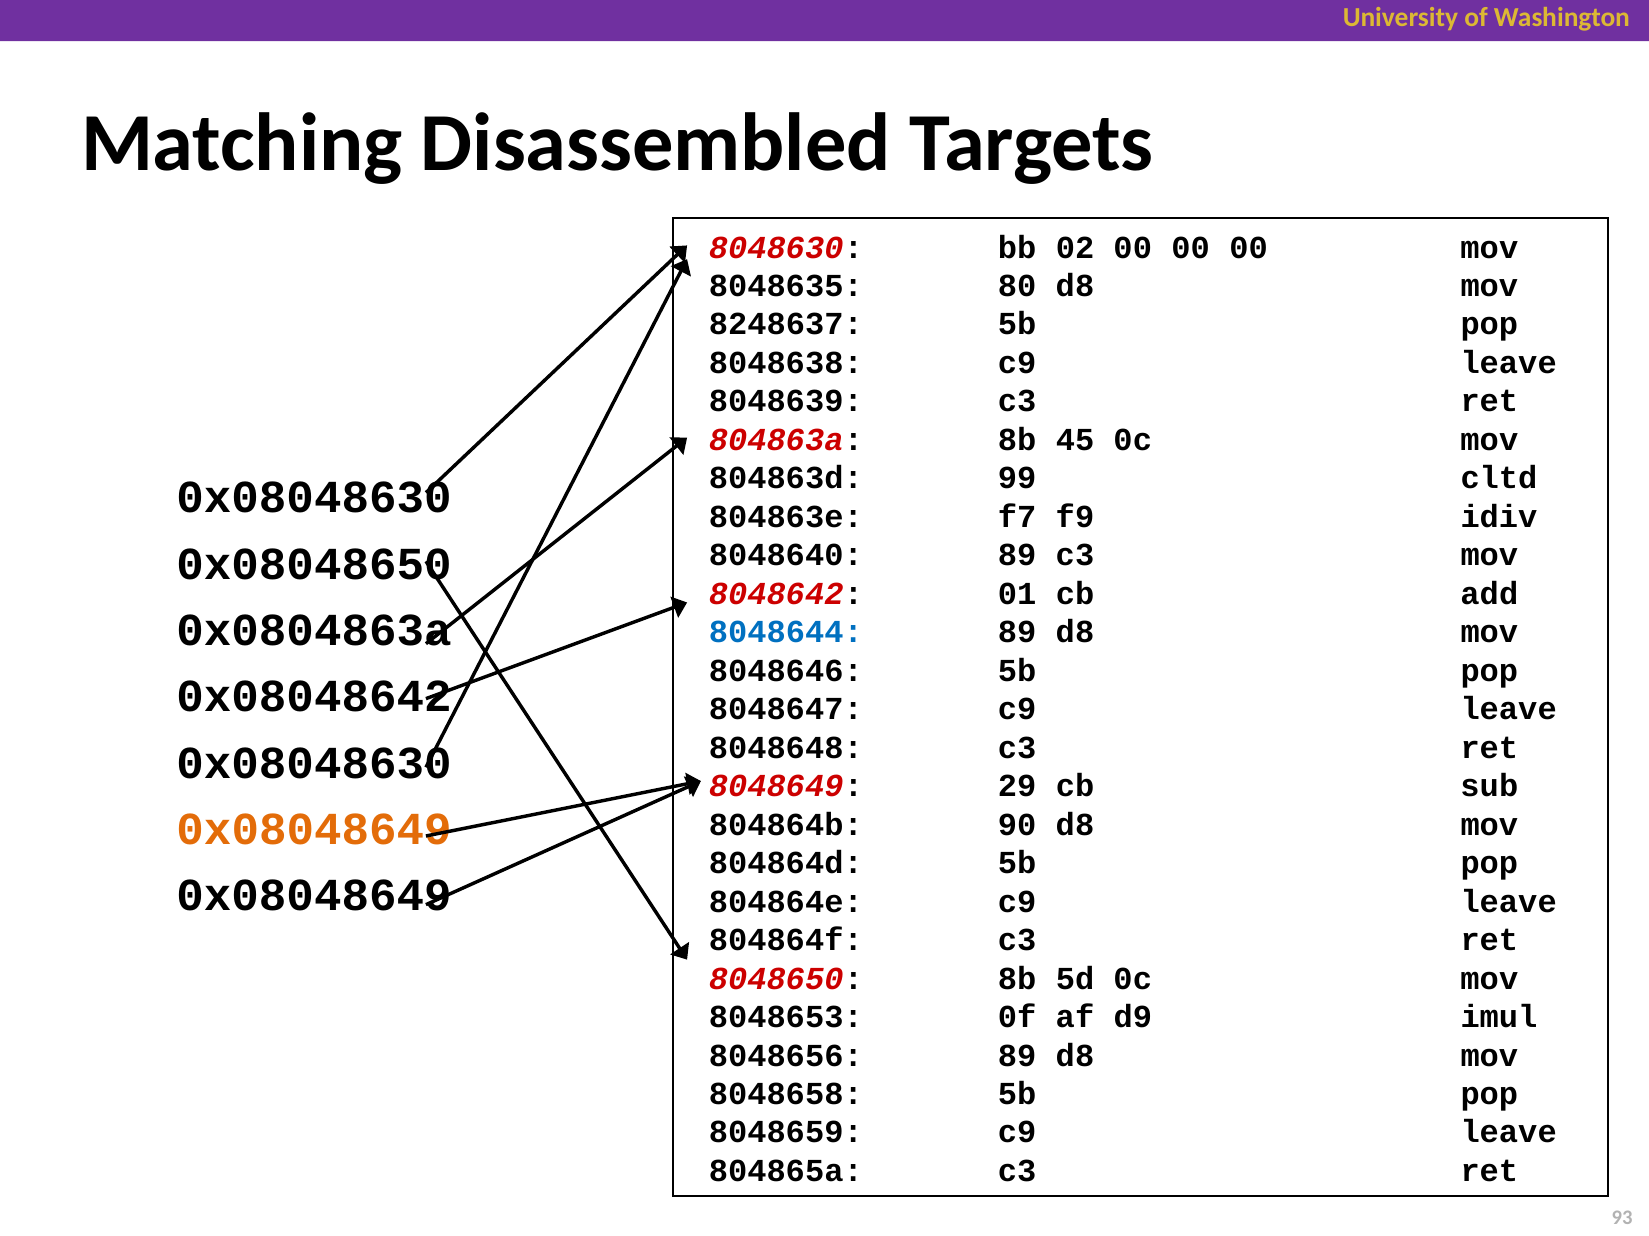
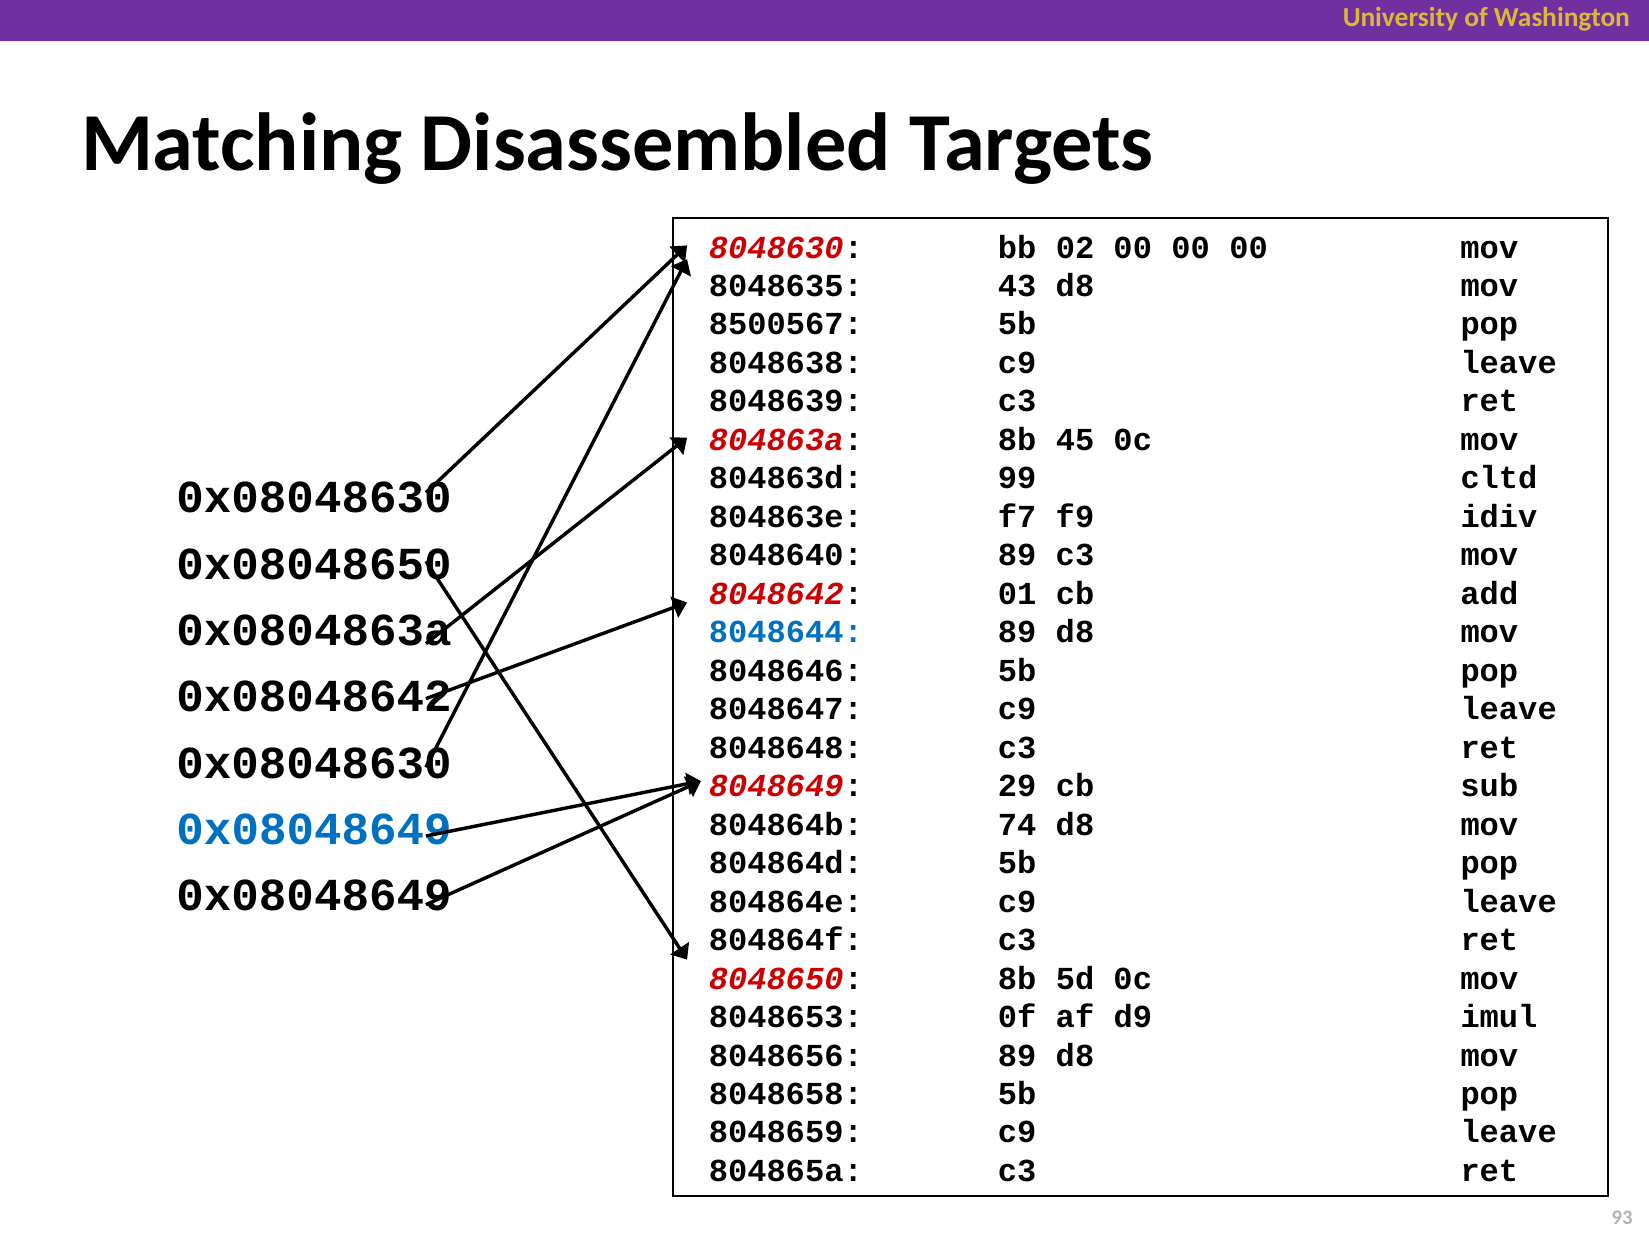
80: 80 -> 43
8248637: 8248637 -> 8500567
0x08048649 at (314, 830) colour: orange -> blue
90: 90 -> 74
